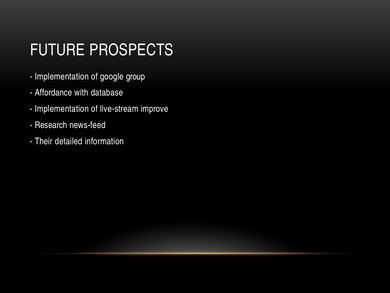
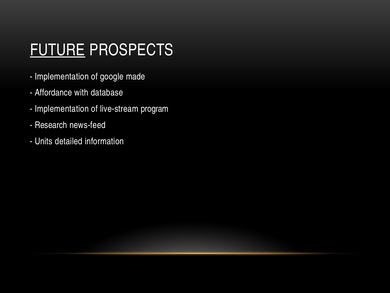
FUTURE underline: none -> present
group: group -> made
improve: improve -> program
Their: Their -> Units
